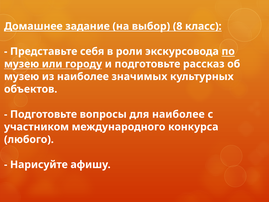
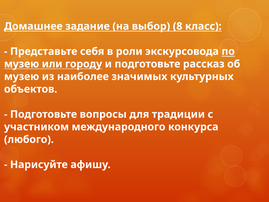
для наиболее: наиболее -> традиции
